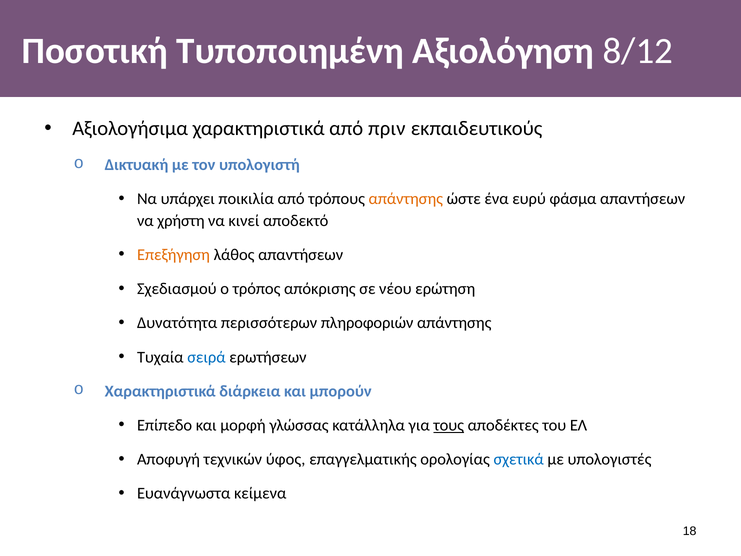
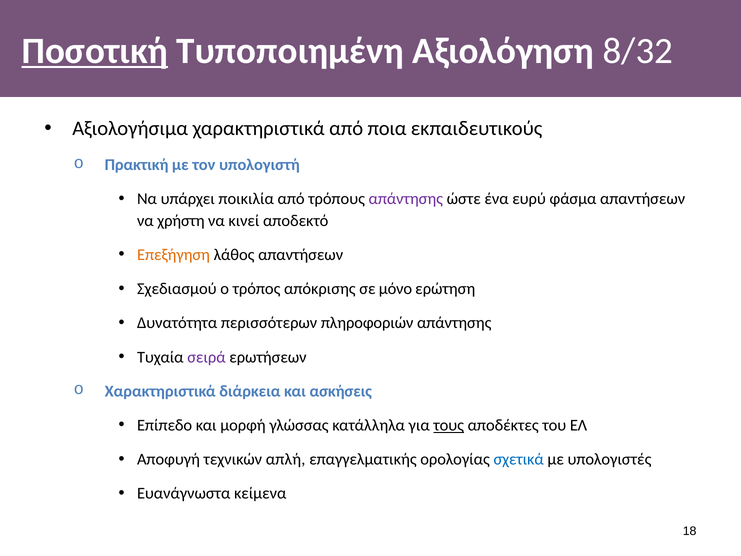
Ποσοτική underline: none -> present
8/12: 8/12 -> 8/32
πριν: πριν -> ποια
Δικτυακή: Δικτυακή -> Πρακτική
απάντησης at (406, 199) colour: orange -> purple
νέου: νέου -> μόνο
σειρά colour: blue -> purple
μπορούν: μπορούν -> ασκήσεις
ύφος: ύφος -> απλή
